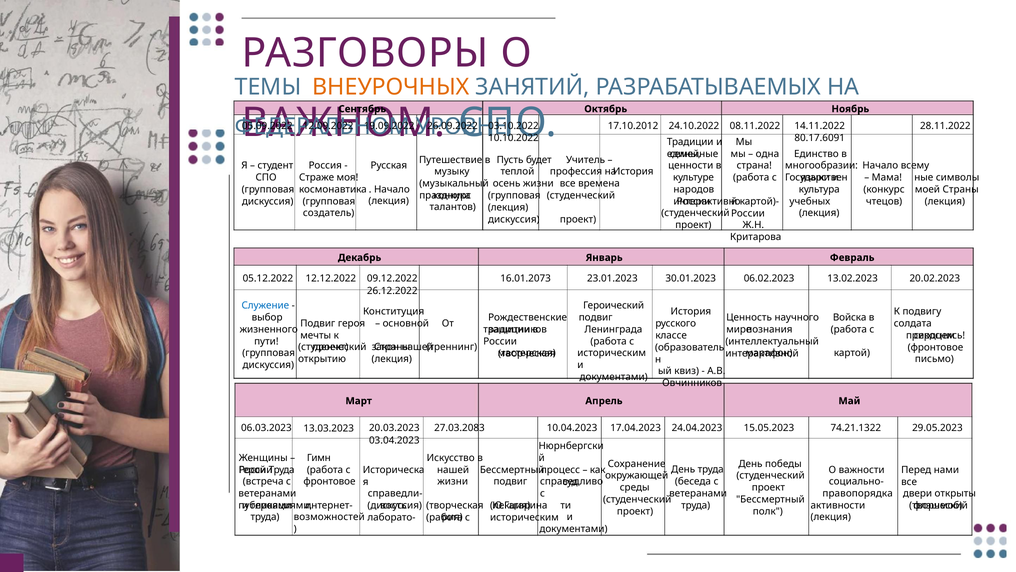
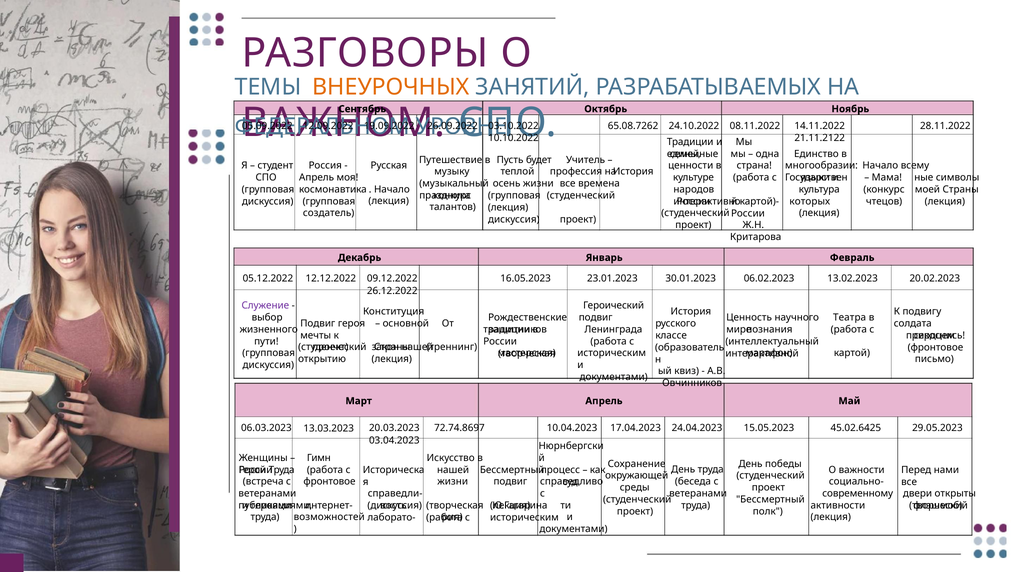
17.10.2012: 17.10.2012 -> 65.08.7262
80.17.6091: 80.17.6091 -> 21.11.2122
Страже at (317, 177): Страже -> Апрель
учебных: учебных -> которых
16.01.2073: 16.01.2073 -> 16.05.2023
Служение colour: blue -> purple
Войска: Войска -> Театра
27.03.2083: 27.03.2083 -> 72.74.8697
74.21.1322: 74.21.1322 -> 45.02.6425
правопорядка: правопорядка -> современному
